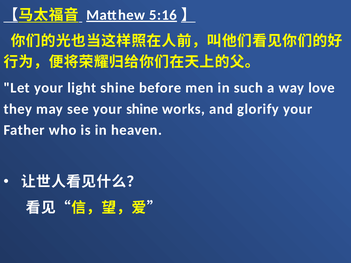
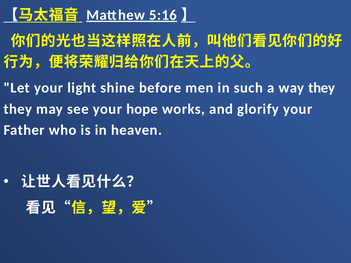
way love: love -> they
your shine: shine -> hope
